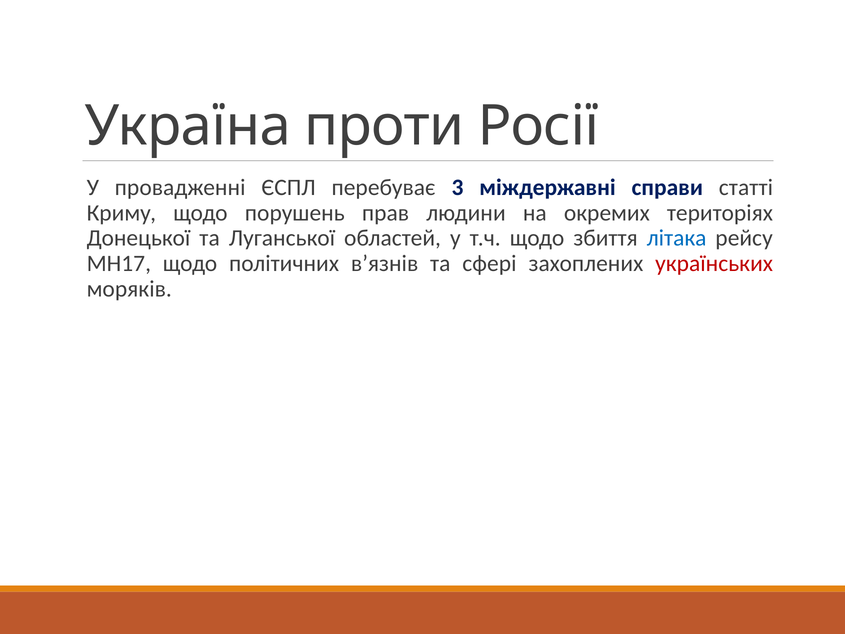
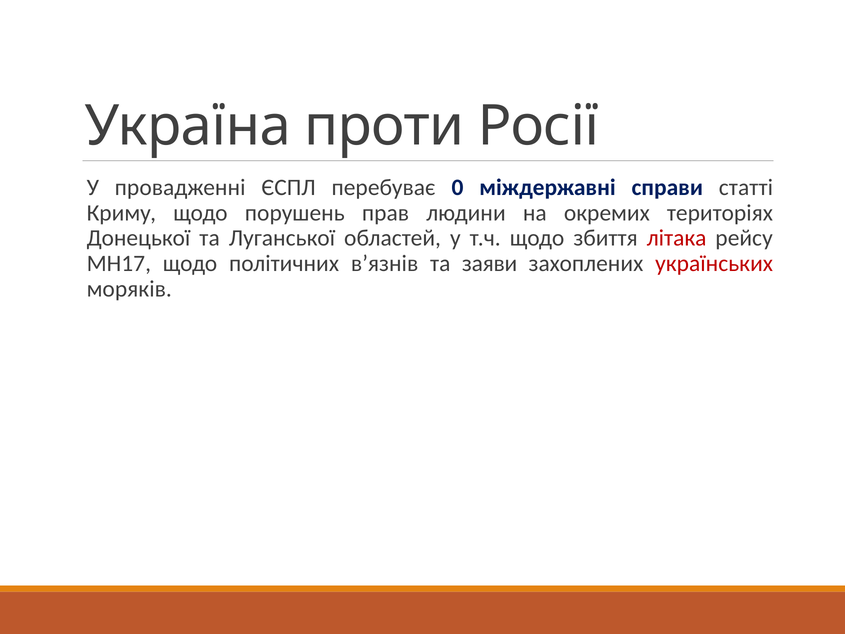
3: 3 -> 0
літака colour: blue -> red
сфері: сфері -> заяви
